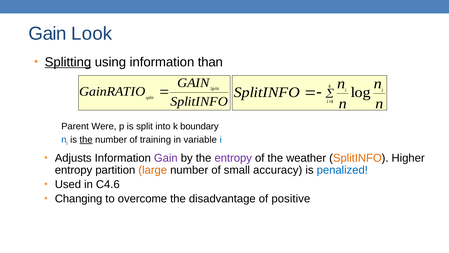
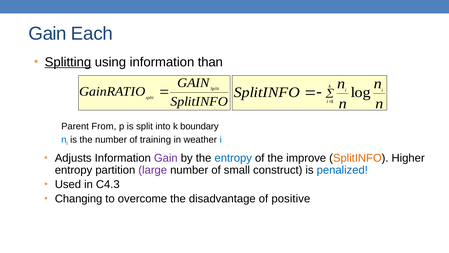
Look: Look -> Each
Were: Were -> From
the at (86, 139) underline: present -> none
variable: variable -> weather
entropy at (233, 158) colour: purple -> blue
weather: weather -> improve
large colour: orange -> purple
accuracy: accuracy -> construct
C4.6: C4.6 -> C4.3
